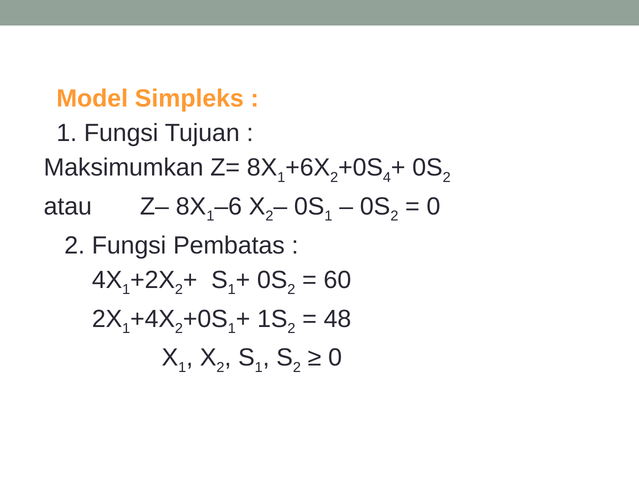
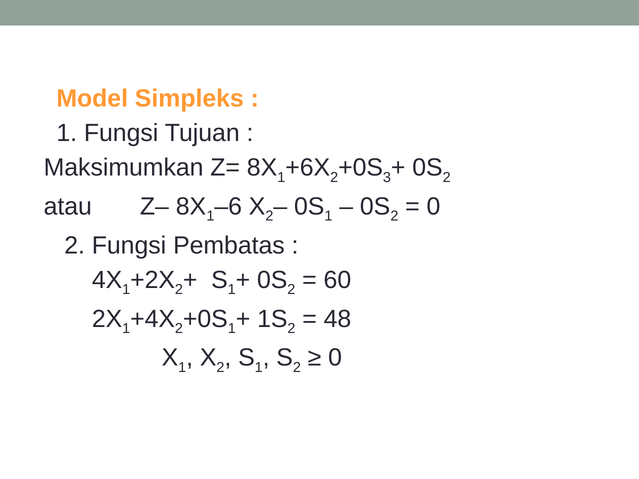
4: 4 -> 3
